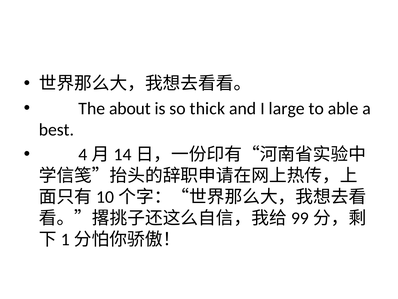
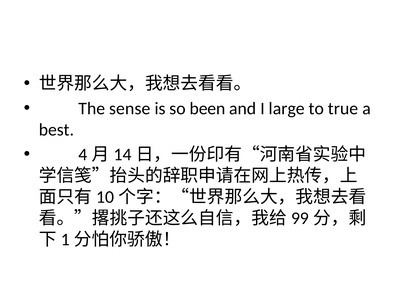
about: about -> sense
thick: thick -> been
able: able -> true
